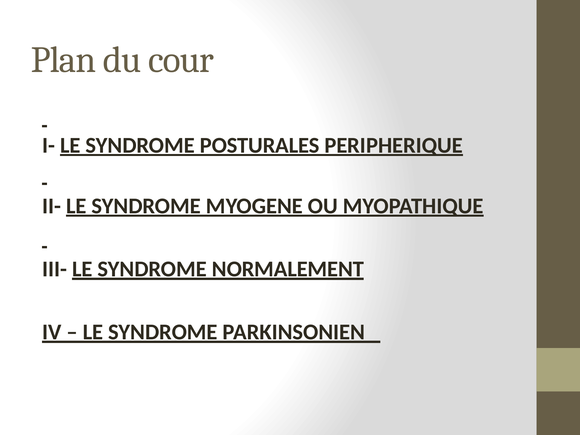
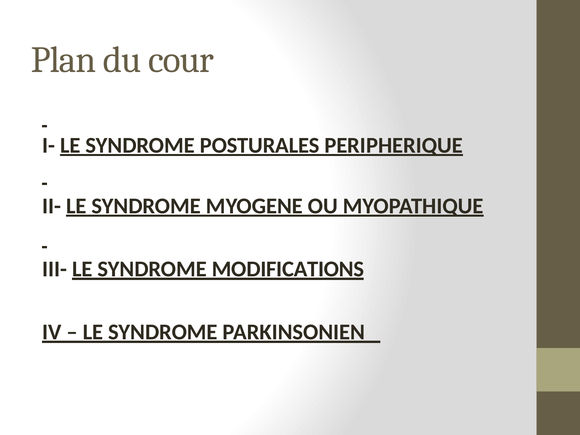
NORMALEMENT: NORMALEMENT -> MODIFICATIONS
